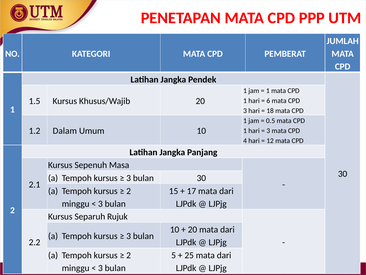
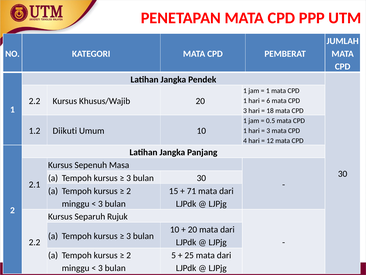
1.5 at (35, 101): 1.5 -> 2.2
Dalam: Dalam -> Diikuti
17: 17 -> 71
